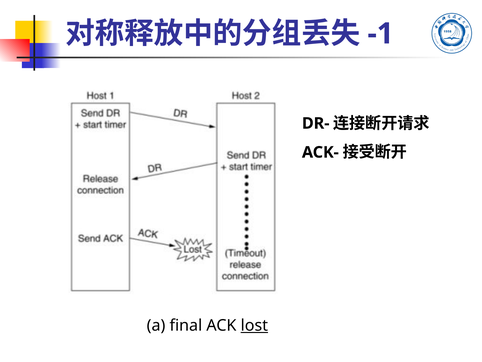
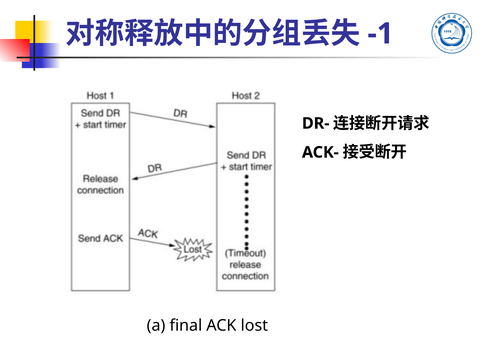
lost underline: present -> none
